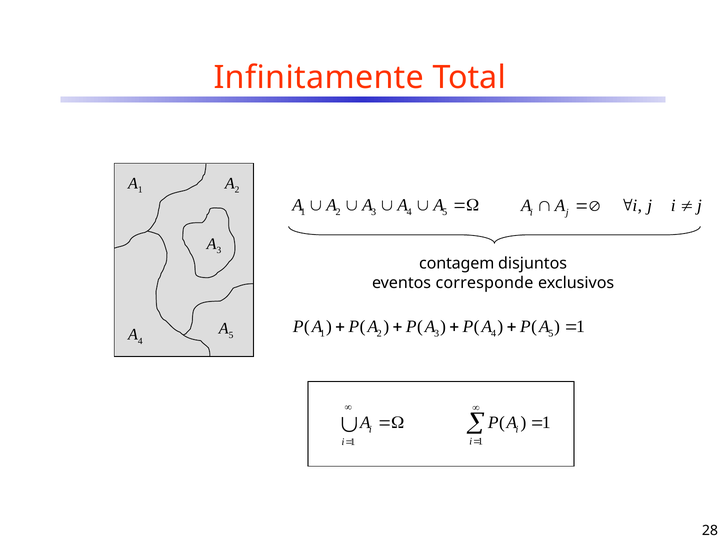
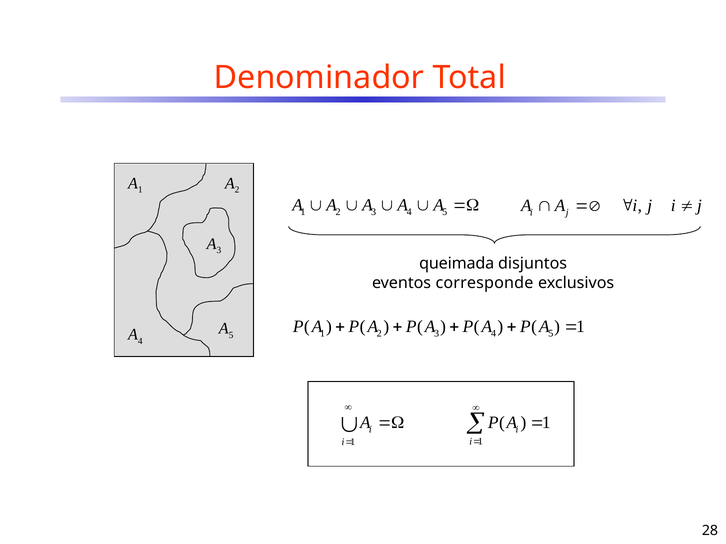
Infinitamente: Infinitamente -> Denominador
contagem: contagem -> queimada
